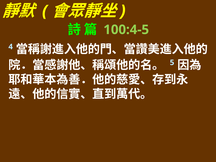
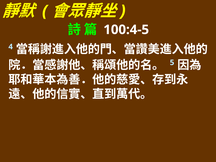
100:4-5 colour: light green -> white
